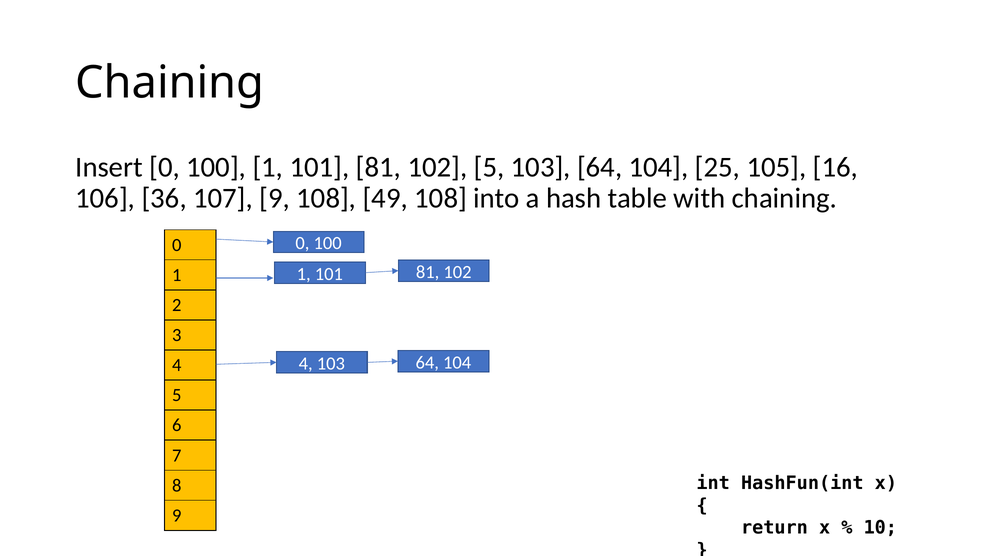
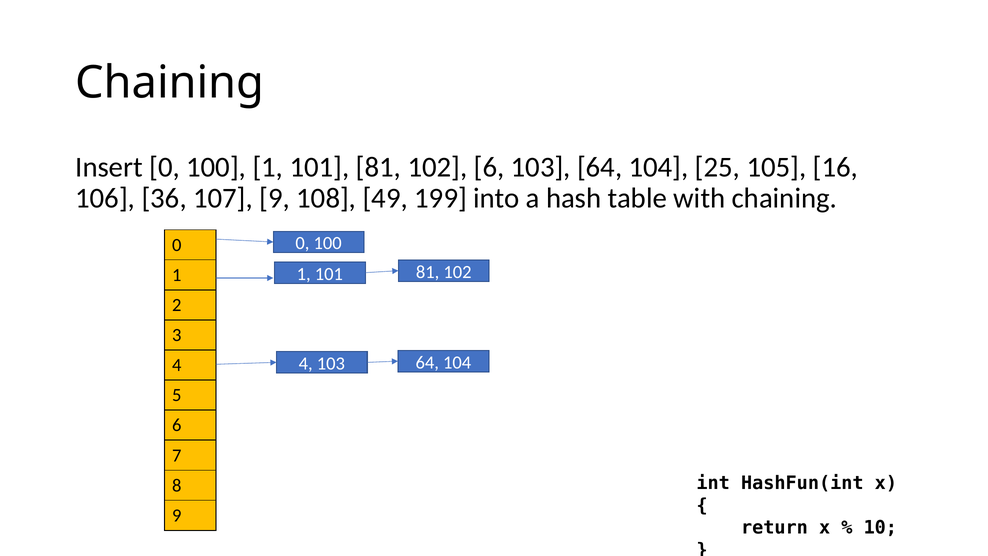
102 5: 5 -> 6
49 108: 108 -> 199
